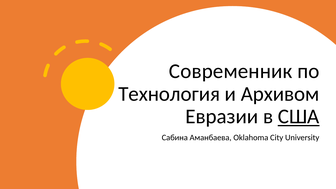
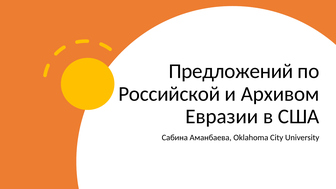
Современник: Современник -> Предложений
Технология: Технология -> Российской
США underline: present -> none
